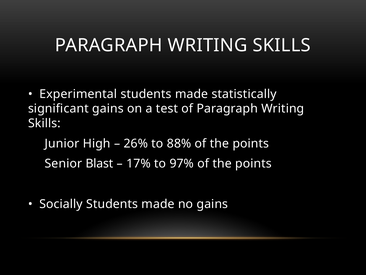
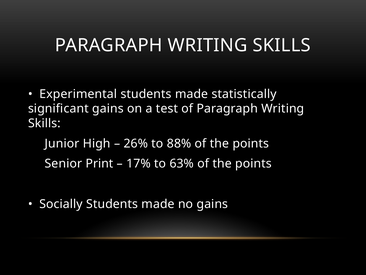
Blast: Blast -> Print
97%: 97% -> 63%
